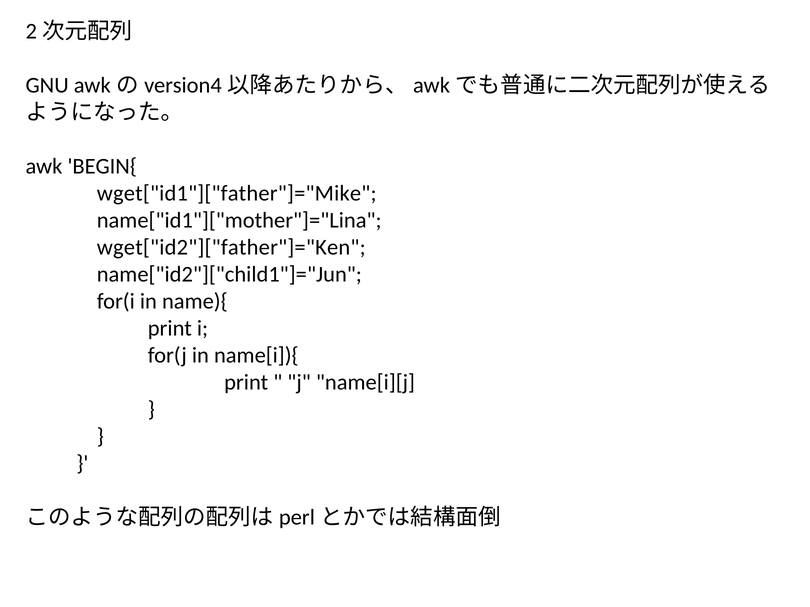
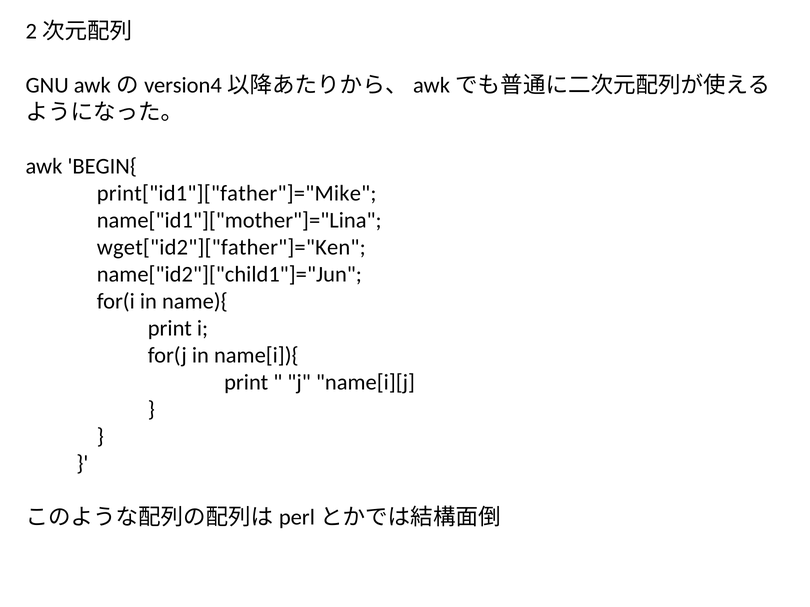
wget["id1"]["father"]="Mike: wget["id1"]["father"]="Mike -> print["id1"]["father"]="Mike
